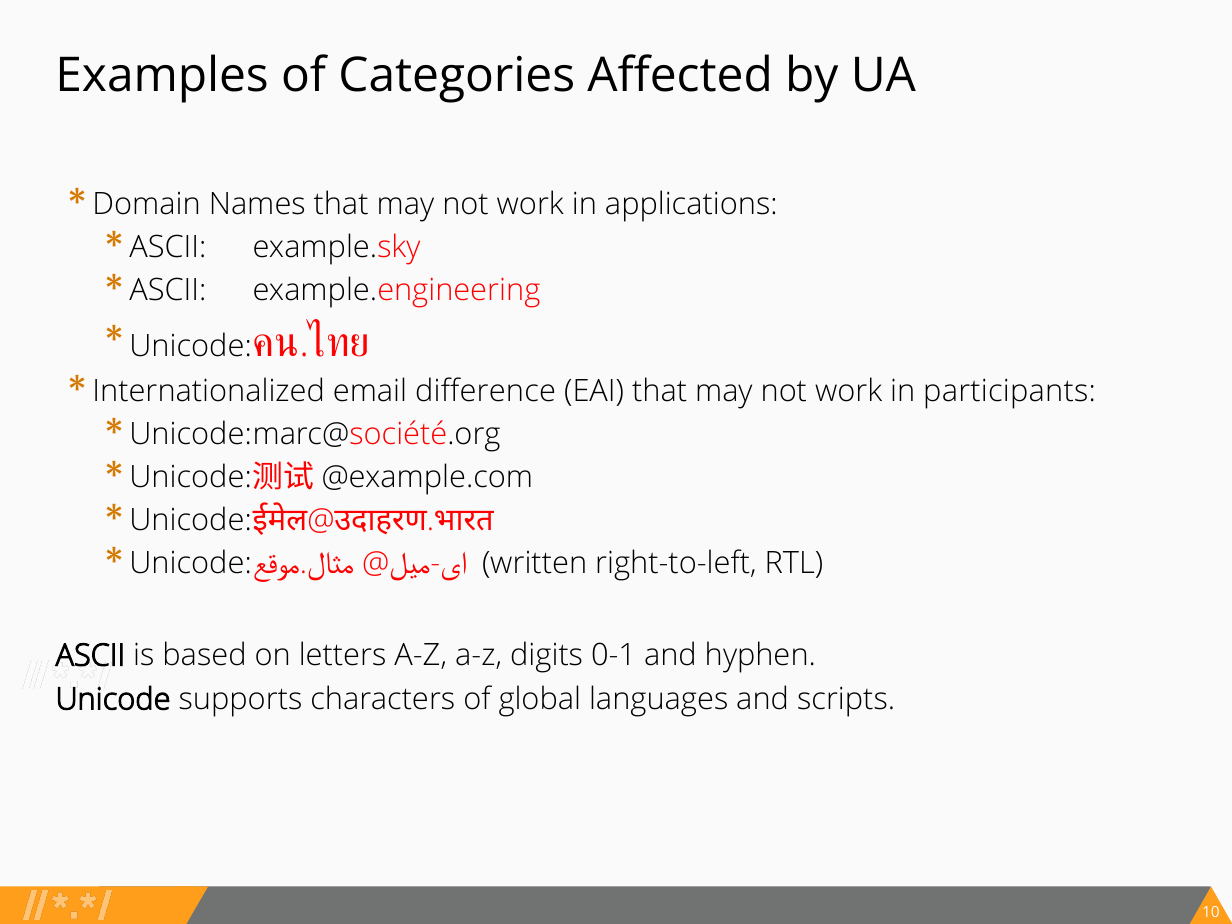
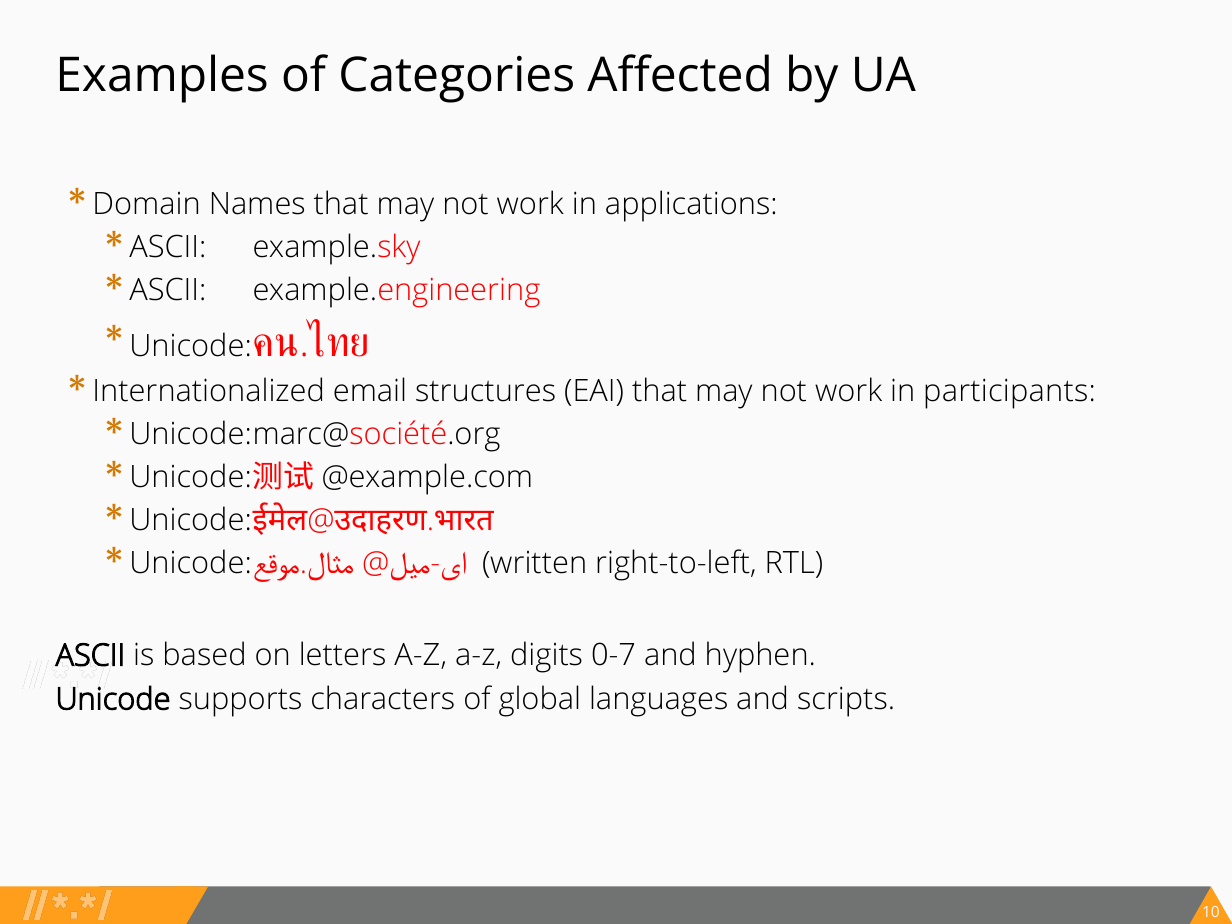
difference: difference -> structures
0-1: 0-1 -> 0-7
